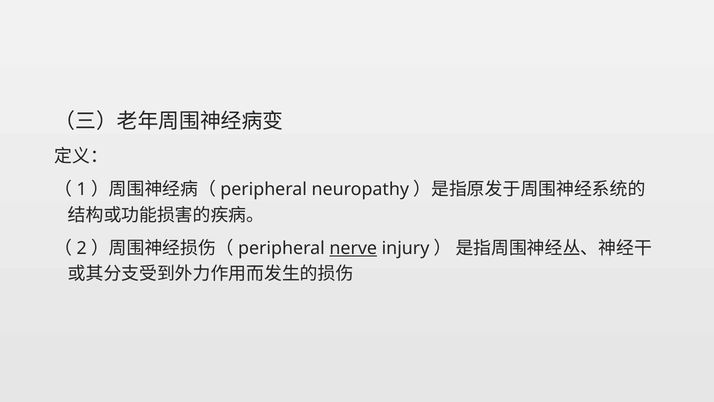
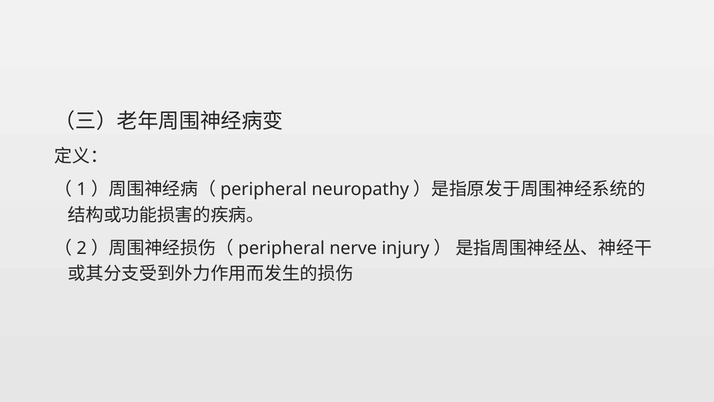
nerve underline: present -> none
